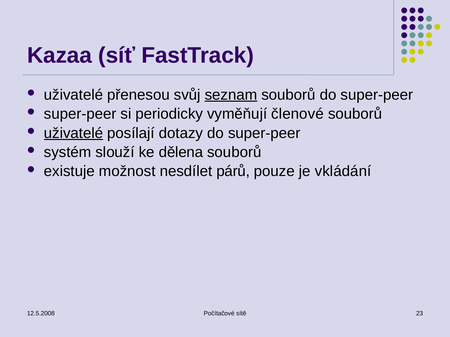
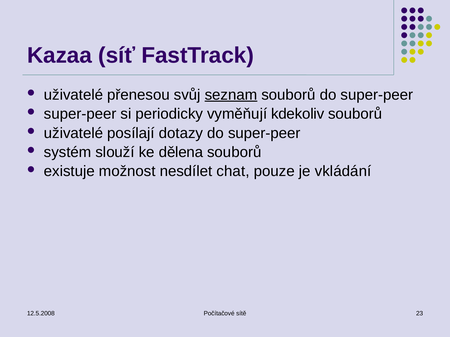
členové: členové -> kdekoliv
uživatelé at (73, 133) underline: present -> none
párů: párů -> chat
